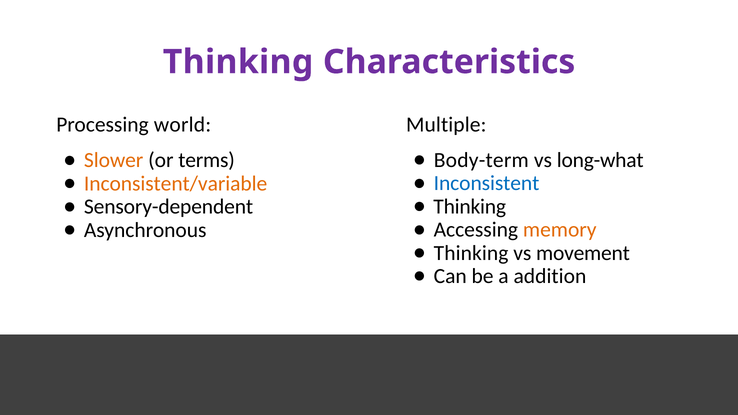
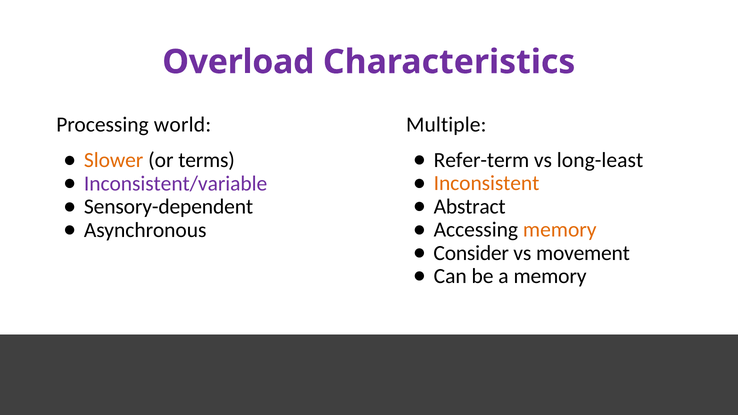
Thinking at (238, 62): Thinking -> Overload
Body-term: Body-term -> Refer-term
long-what: long-what -> long-least
Inconsistent colour: blue -> orange
Inconsistent/variable colour: orange -> purple
Thinking at (470, 207): Thinking -> Abstract
Thinking at (471, 253): Thinking -> Consider
a addition: addition -> memory
